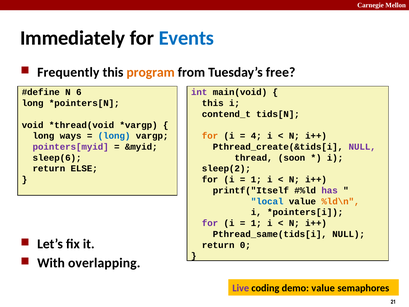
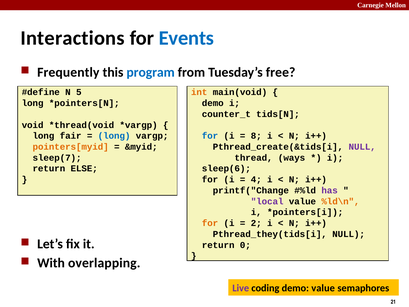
Immediately: Immediately -> Interactions
program colour: orange -> blue
6: 6 -> 5
int colour: purple -> orange
this at (213, 103): this -> demo
contend_t: contend_t -> counter_t
ways: ways -> fair
for at (210, 136) colour: orange -> blue
4: 4 -> 8
pointers[myid colour: purple -> orange
sleep(6: sleep(6 -> sleep(7
soon: soon -> ways
sleep(2: sleep(2 -> sleep(6
1 at (256, 179): 1 -> 4
printf("Itself: printf("Itself -> printf("Change
local colour: blue -> purple
for at (210, 223) colour: purple -> orange
1 at (256, 223): 1 -> 2
Pthread_same(tids[i: Pthread_same(tids[i -> Pthread_they(tids[i
